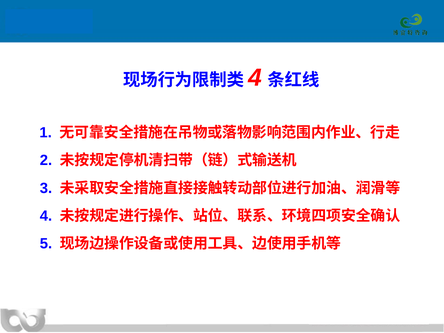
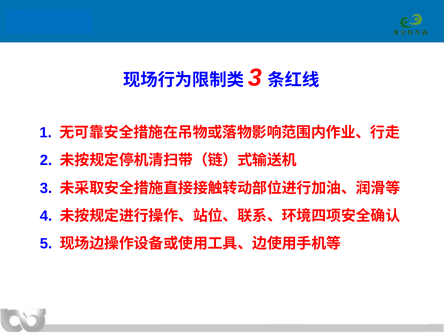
4 at (255, 78): 4 -> 3
